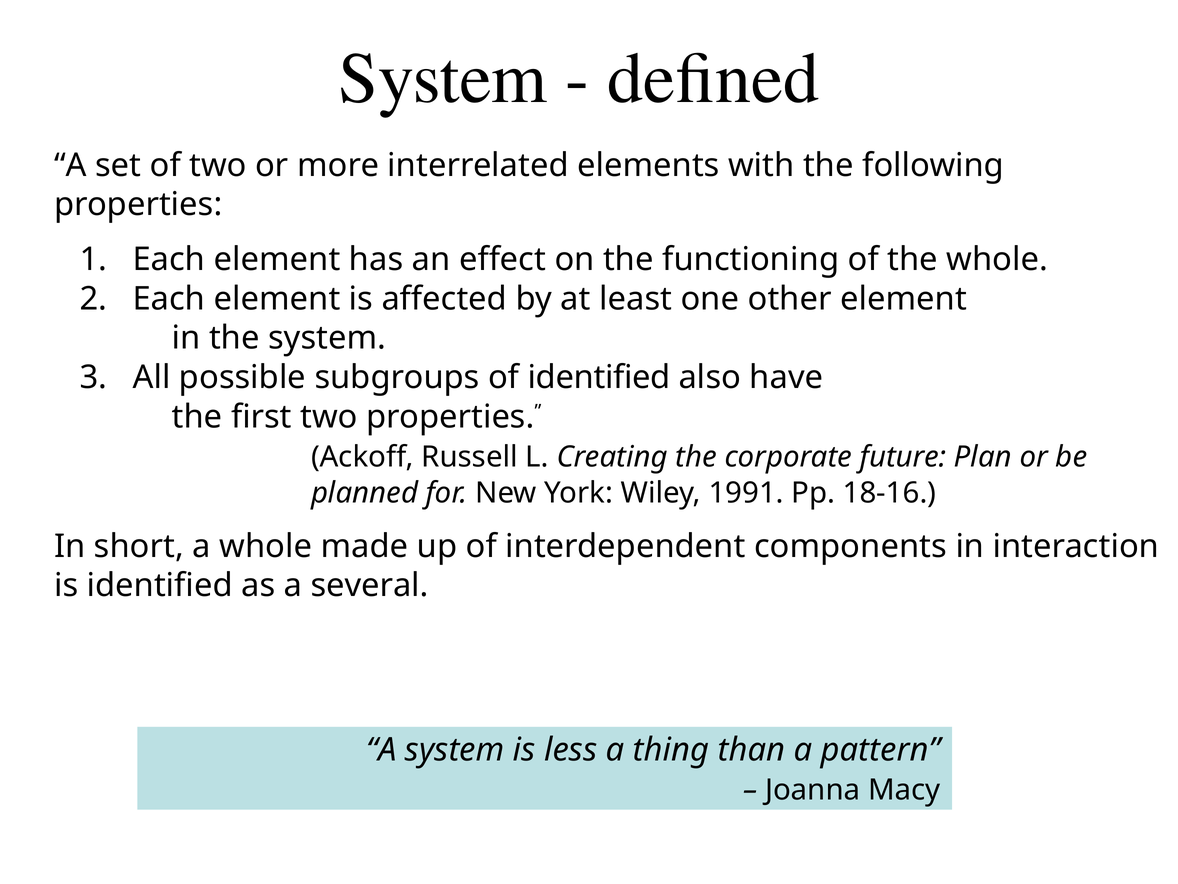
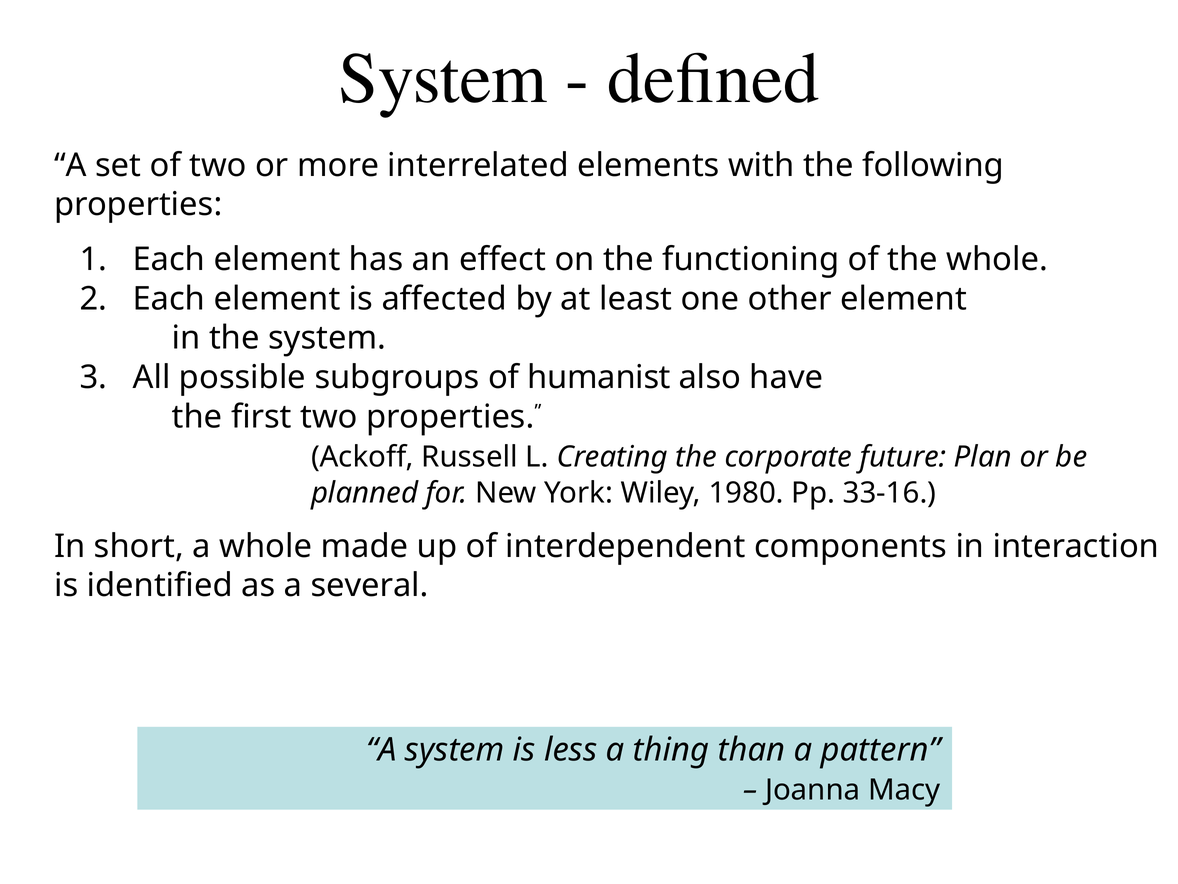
of identified: identified -> humanist
1991: 1991 -> 1980
18-16: 18-16 -> 33-16
